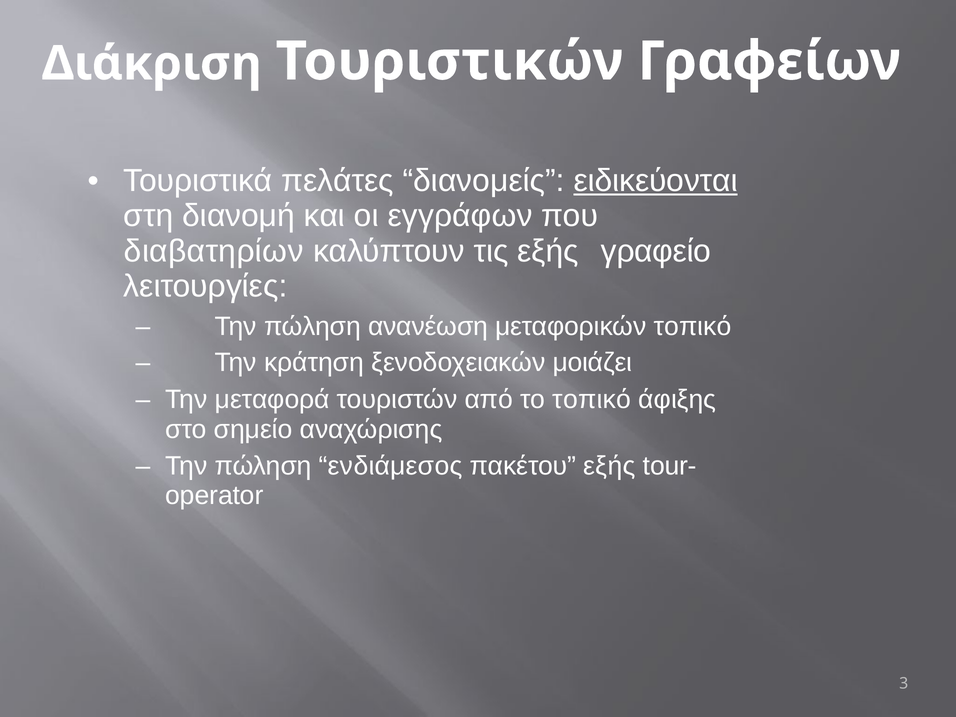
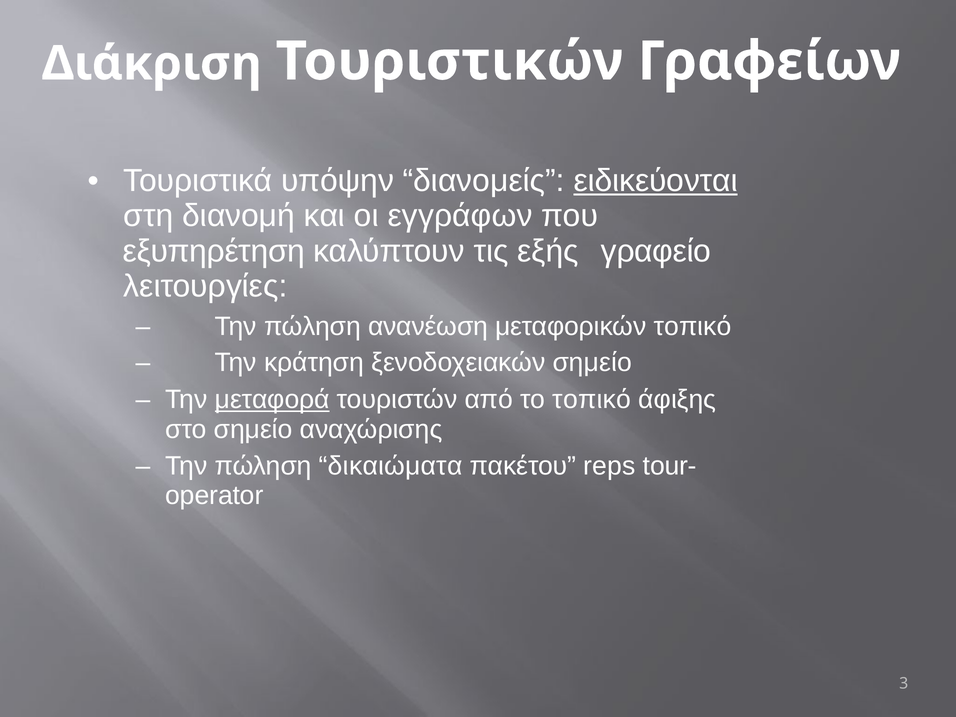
πελάτες: πελάτες -> υπόψην
διαβατηρίων: διαβατηρίων -> εξυπηρέτηση
ξενοδοχειακών μοιάζει: μοιάζει -> σημείο
μεταφορά underline: none -> present
ενδιάμεσος: ενδιάμεσος -> δικαιώματα
πακέτου εξής: εξής -> reps
